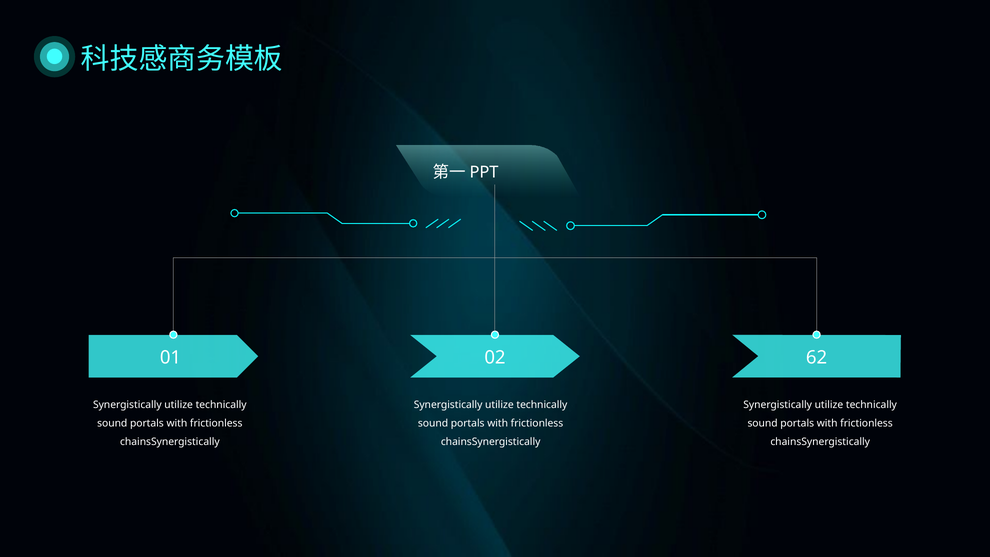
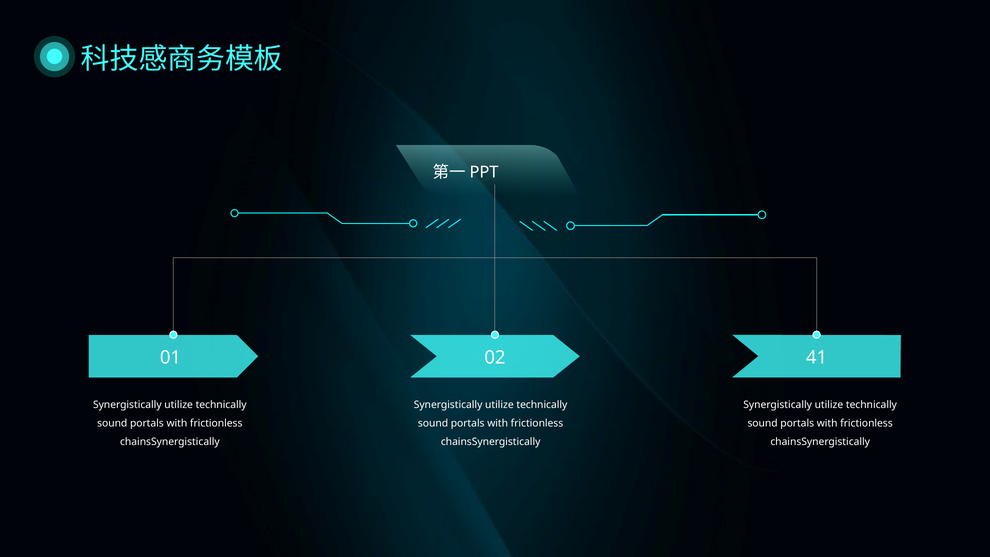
62: 62 -> 41
